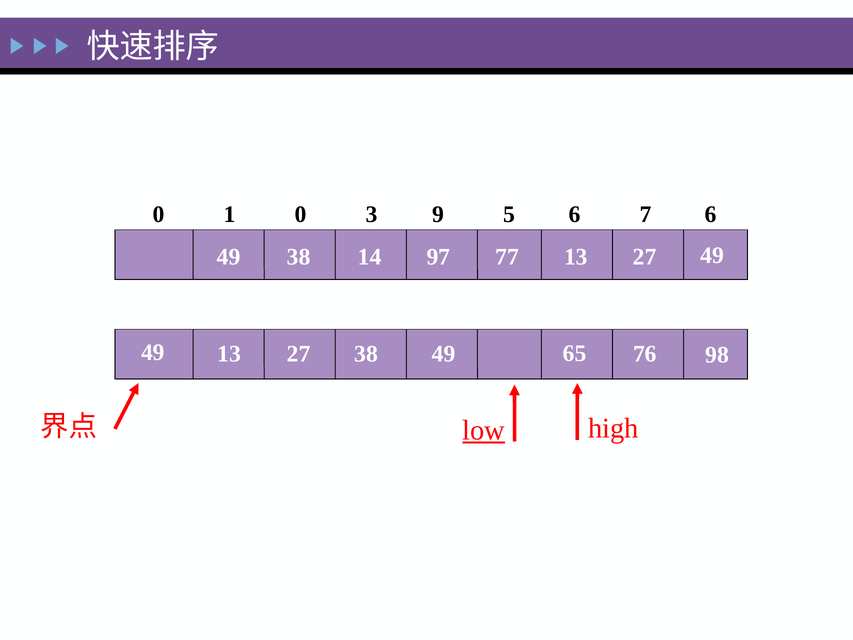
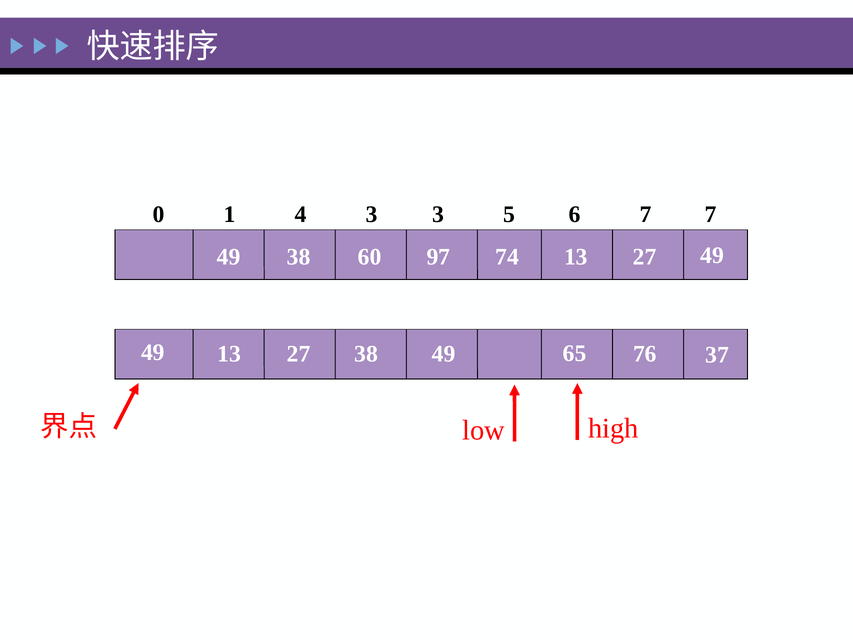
1 0: 0 -> 4
3 9: 9 -> 3
7 6: 6 -> 7
14: 14 -> 60
77: 77 -> 74
98: 98 -> 37
low underline: present -> none
